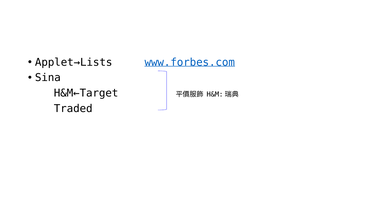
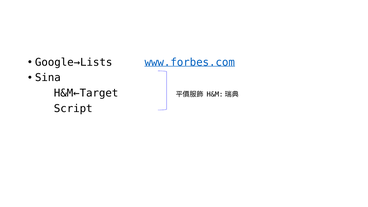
Applet→Lists: Applet→Lists -> Google→Lists
Traded: Traded -> Script
